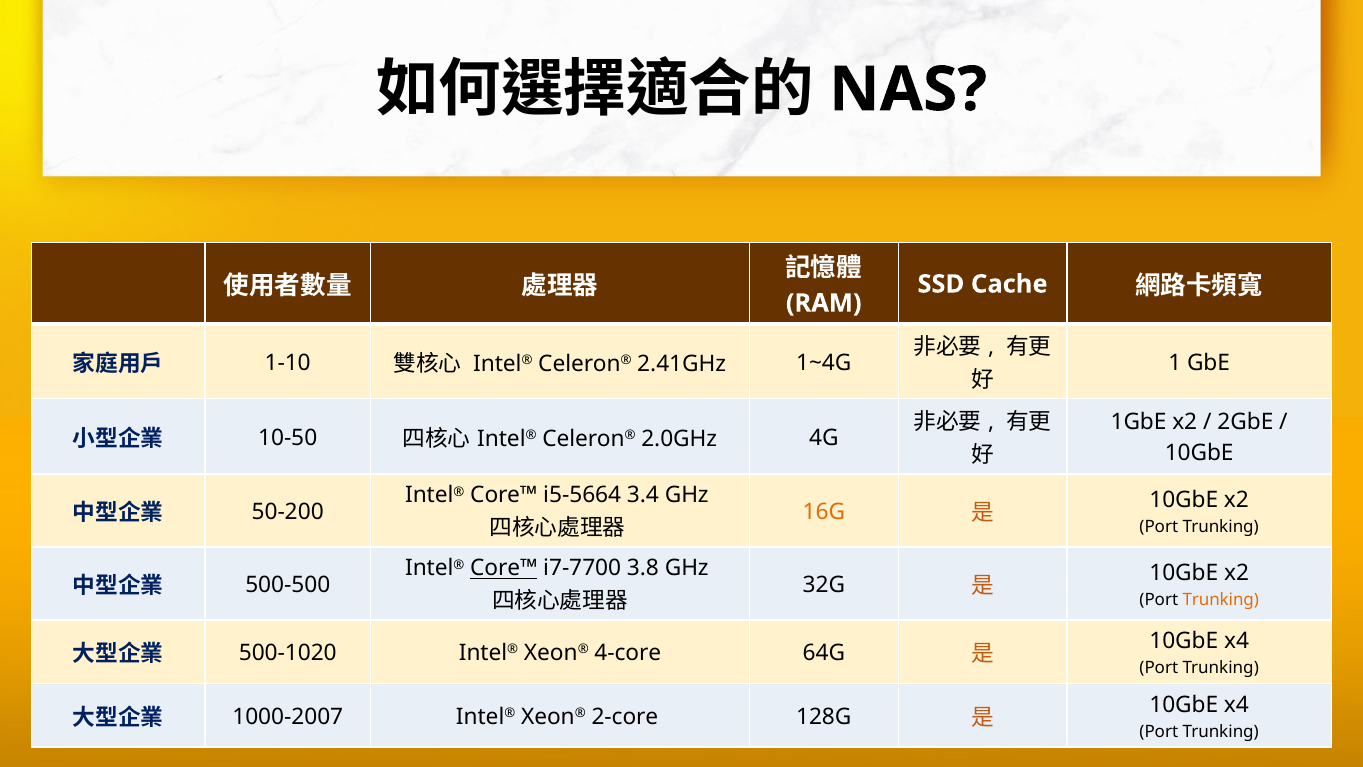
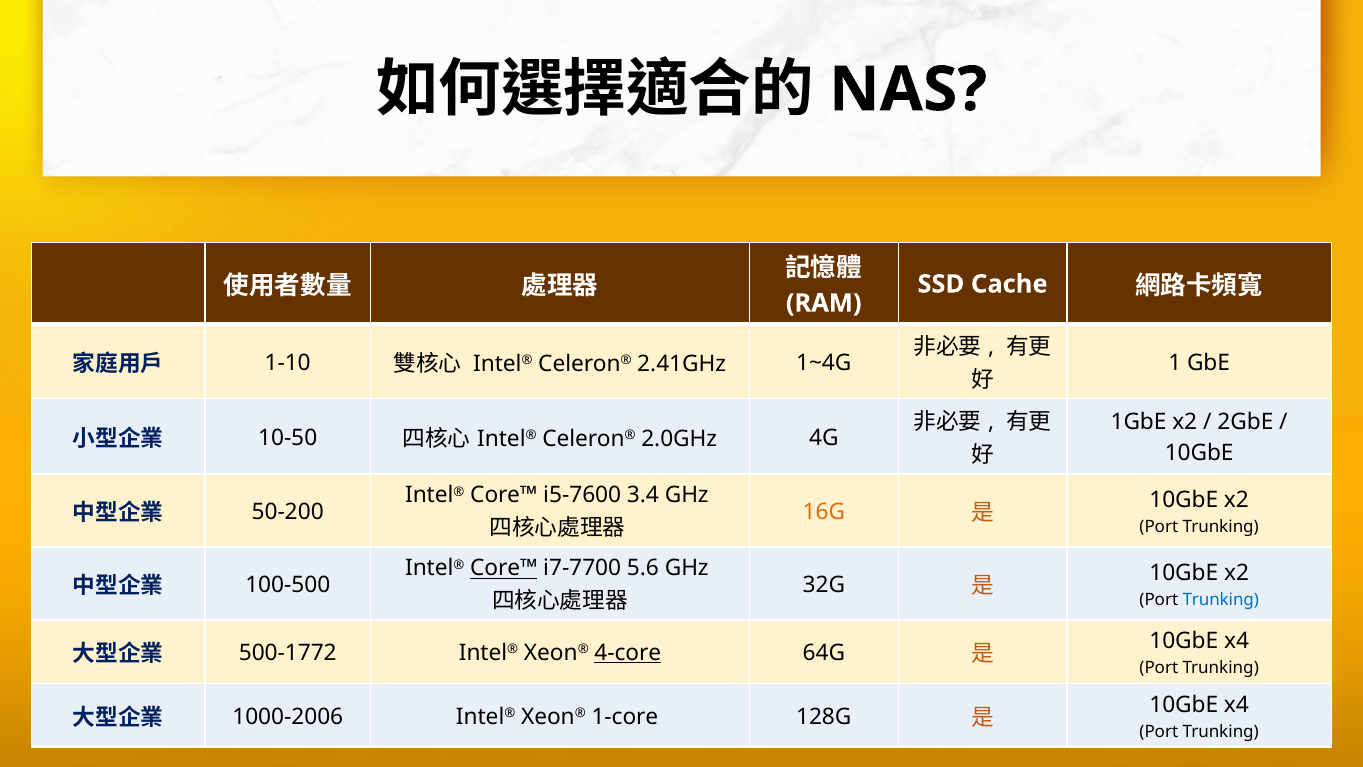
i5-5664: i5-5664 -> i5-7600
3.8: 3.8 -> 5.6
500-500: 500-500 -> 100-500
Trunking at (1221, 600) colour: orange -> blue
500-1020: 500-1020 -> 500-1772
4-core underline: none -> present
1000-2007: 1000-2007 -> 1000-2006
2-core: 2-core -> 1-core
